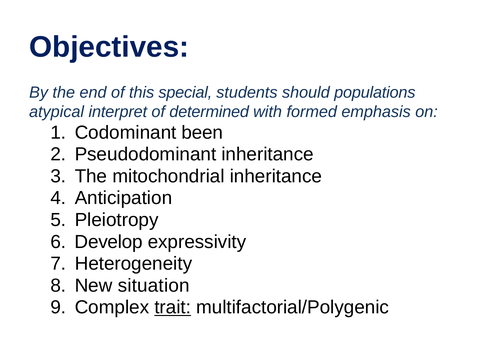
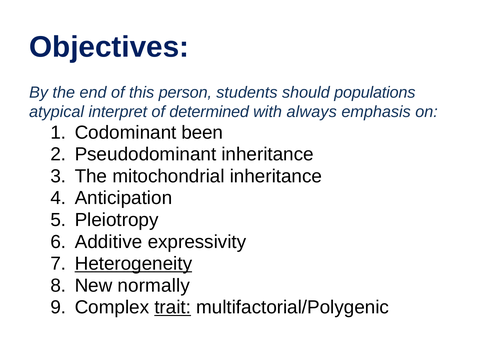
special: special -> person
formed: formed -> always
Develop: Develop -> Additive
Heterogeneity underline: none -> present
situation: situation -> normally
